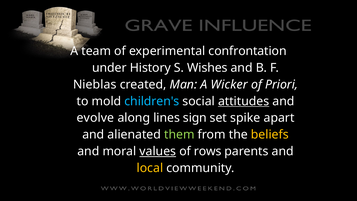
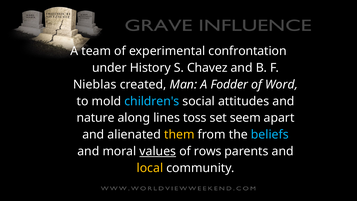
Wishes: Wishes -> Chavez
Wicker: Wicker -> Fodder
Priori: Priori -> Word
attitudes underline: present -> none
evolve: evolve -> nature
sign: sign -> toss
spike: spike -> seem
them colour: light green -> yellow
beliefs colour: yellow -> light blue
